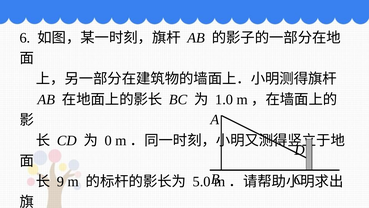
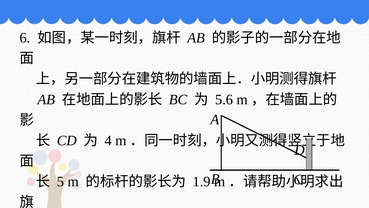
1.0: 1.0 -> 5.6
0: 0 -> 4
9: 9 -> 5
5.0: 5.0 -> 1.9
